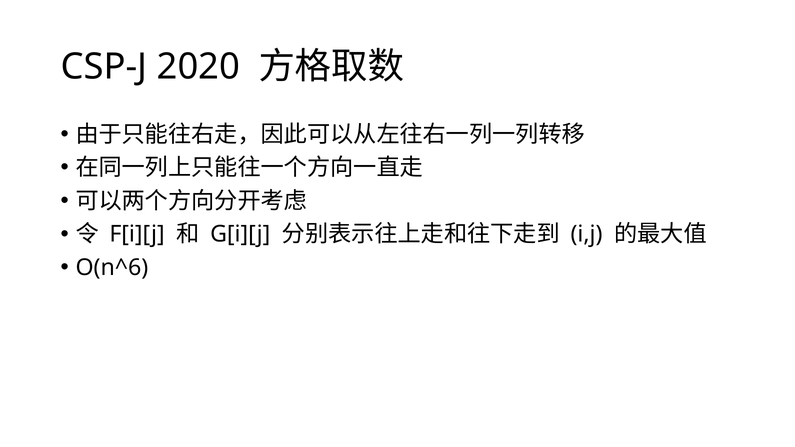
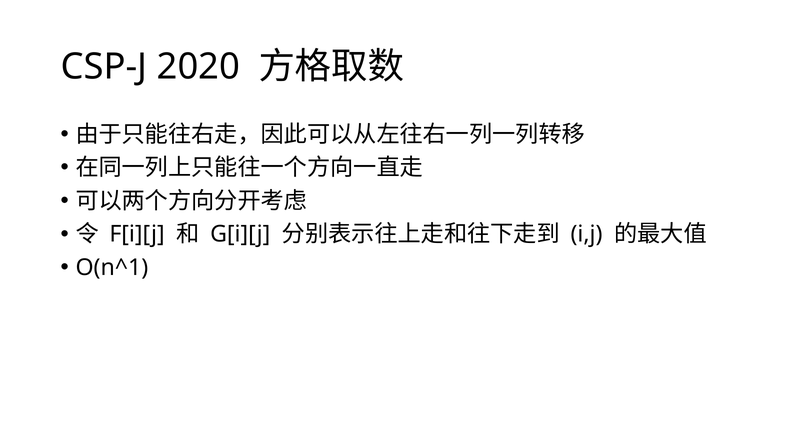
O(n^6: O(n^6 -> O(n^1
